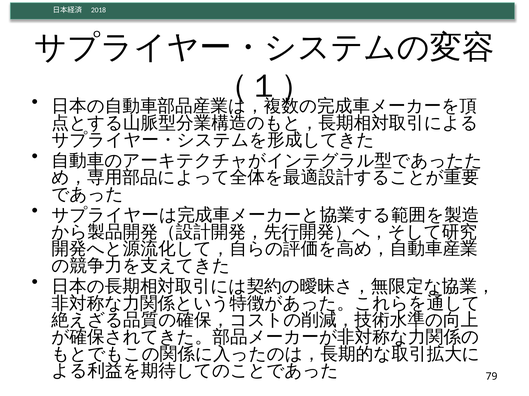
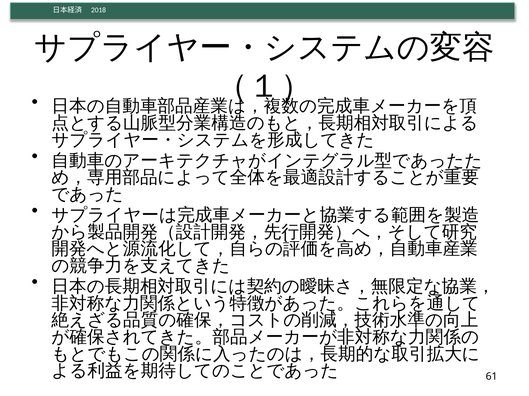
79: 79 -> 61
